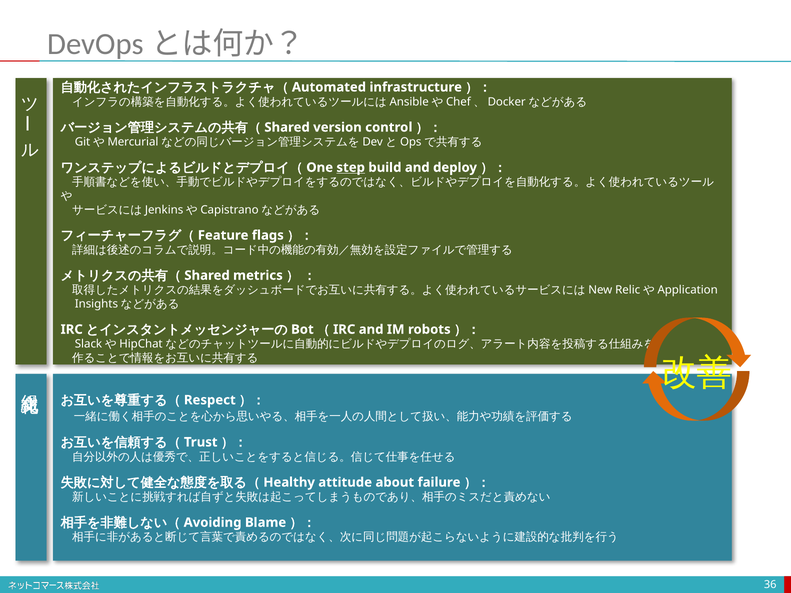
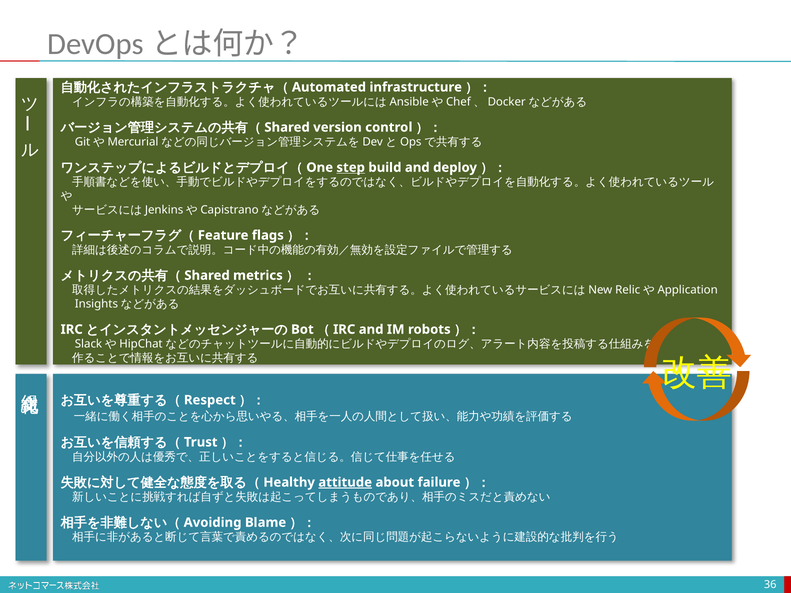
attitude underline: none -> present
